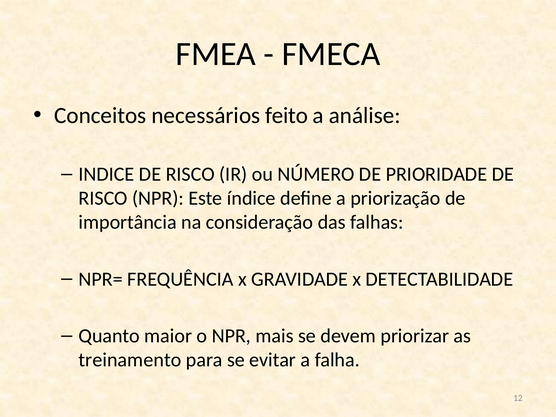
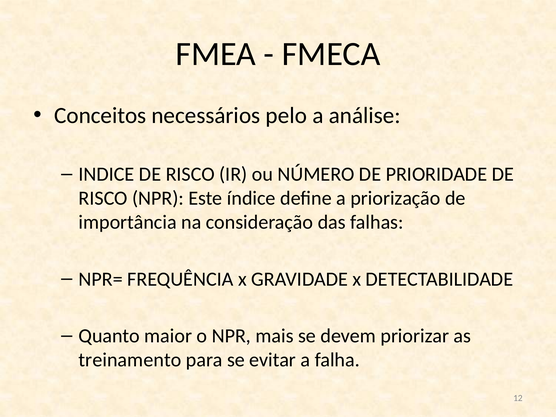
feito: feito -> pelo
